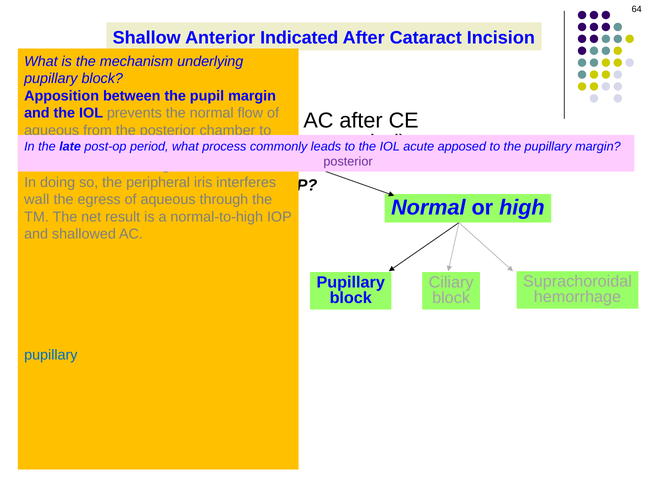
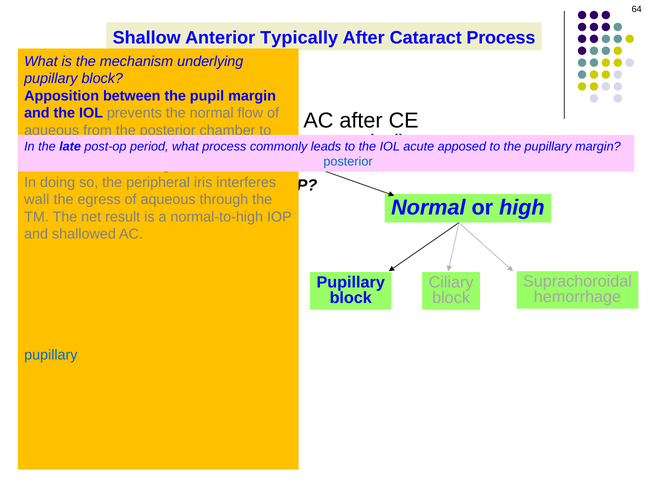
Indicated: Indicated -> Typically
Cataract Incision: Incision -> Process
posterior at (348, 162) colour: purple -> blue
